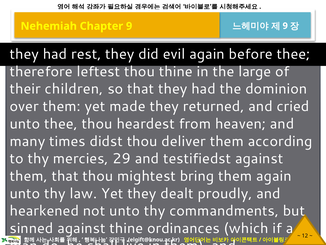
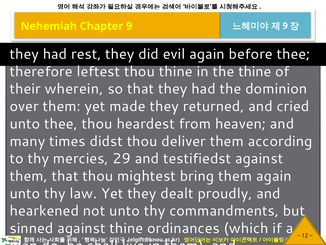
the large: large -> thine
children: children -> wherein
